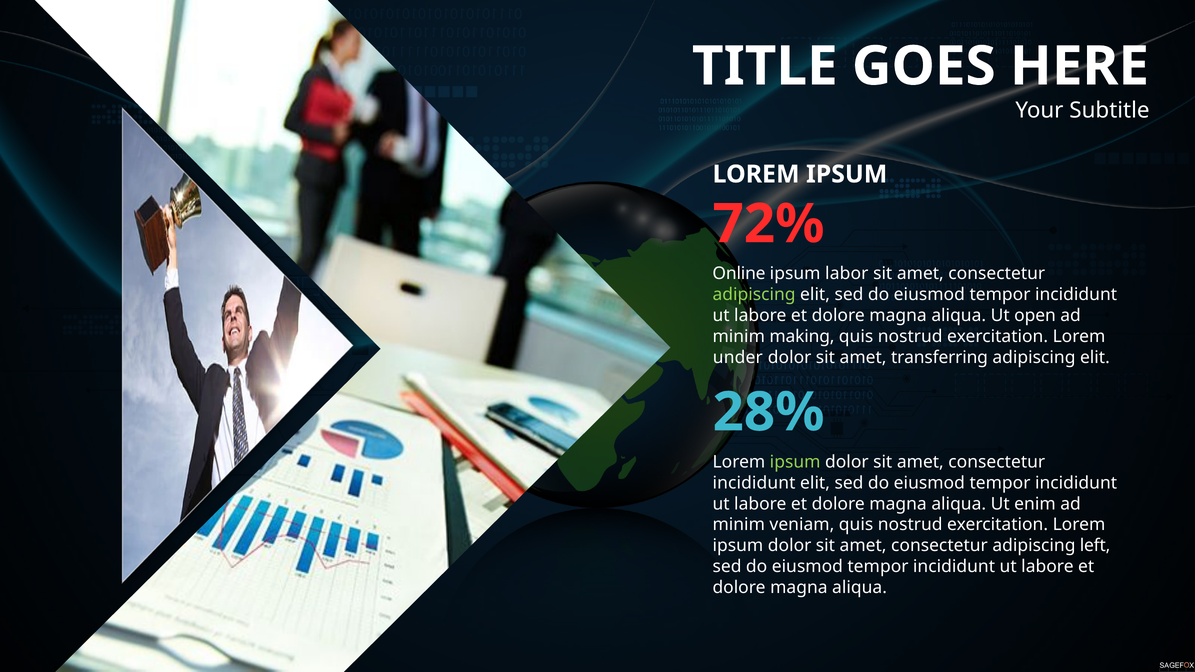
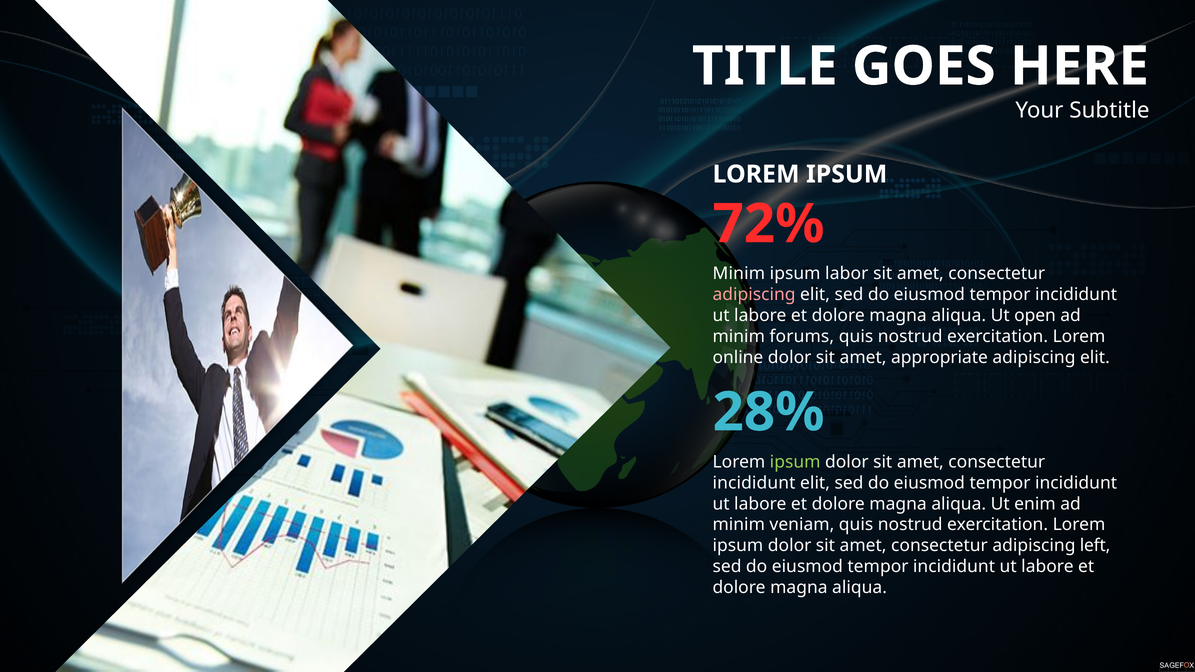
Online at (739, 274): Online -> Minim
adipiscing at (754, 295) colour: light green -> pink
making: making -> forums
under: under -> online
transferring: transferring -> appropriate
